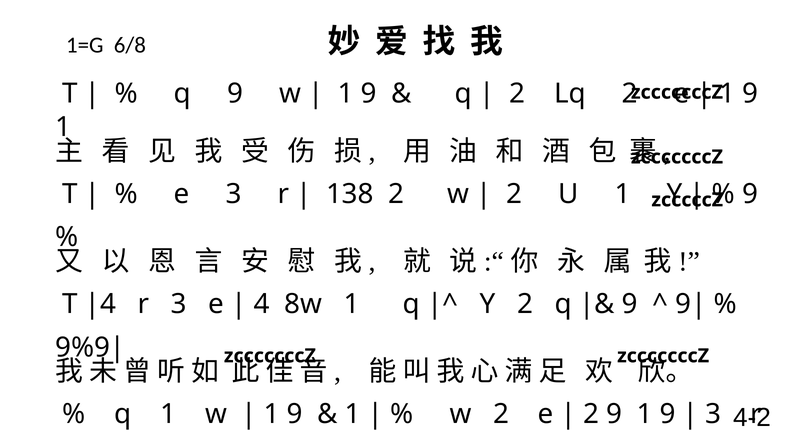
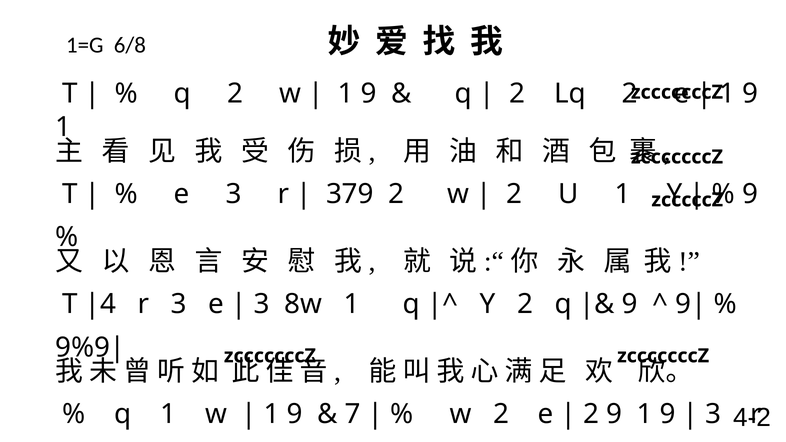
q 9: 9 -> 2
138: 138 -> 379
4 at (262, 304): 4 -> 3
1 at (353, 414): 1 -> 7
